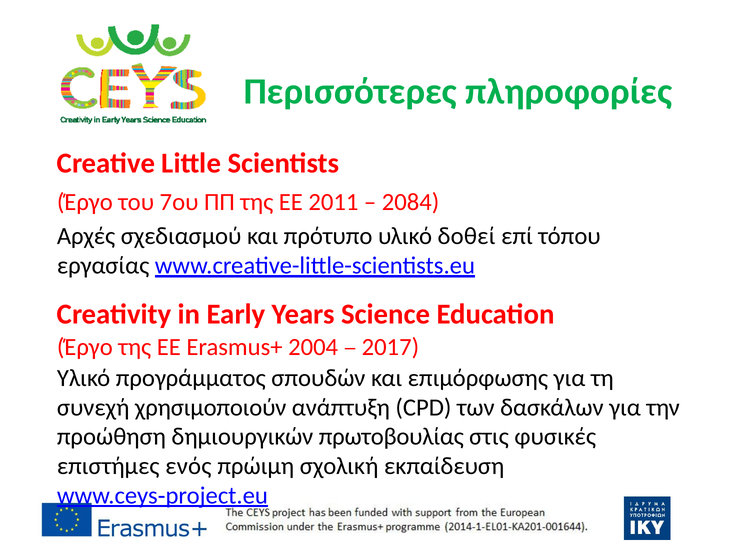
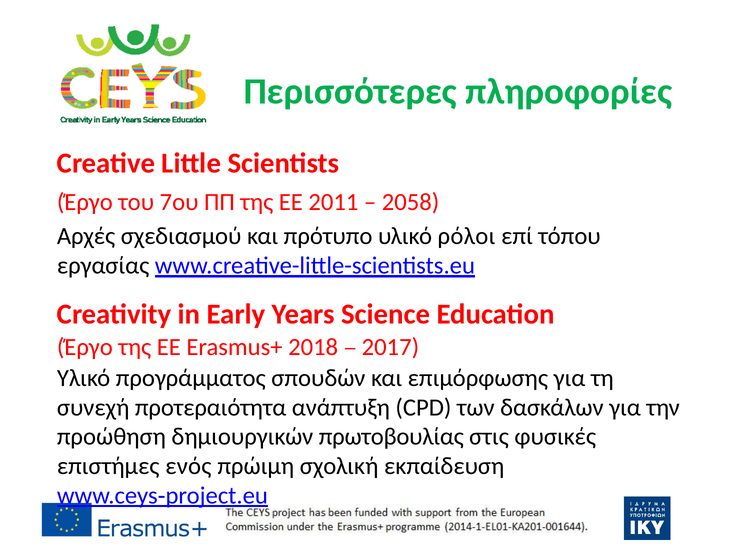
2084: 2084 -> 2058
δοθεί: δοθεί -> ρόλοι
2004: 2004 -> 2018
χρησιμοποιούν: χρησιμοποιούν -> προτεραιότητα
